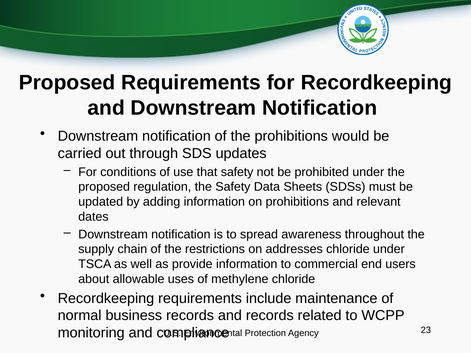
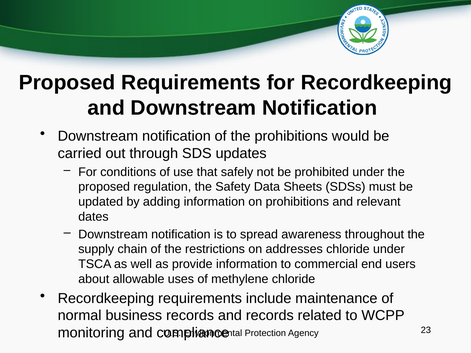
that safety: safety -> safely
